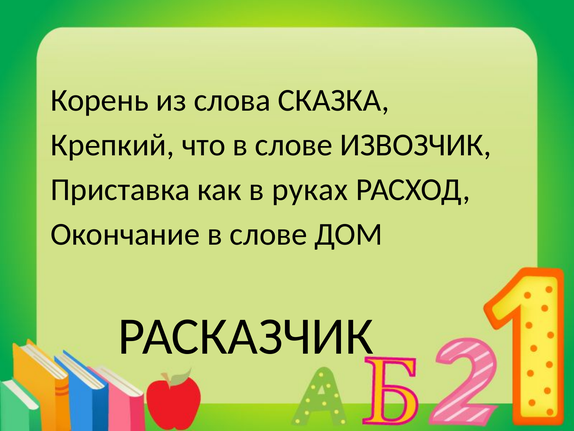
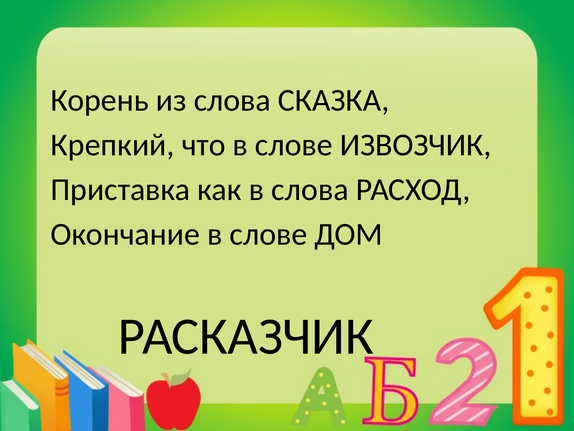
в руках: руках -> слова
